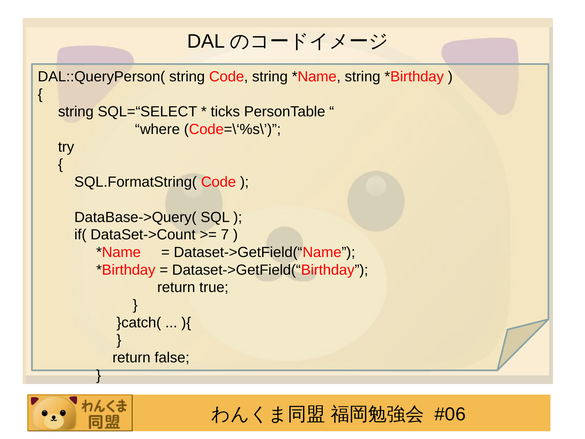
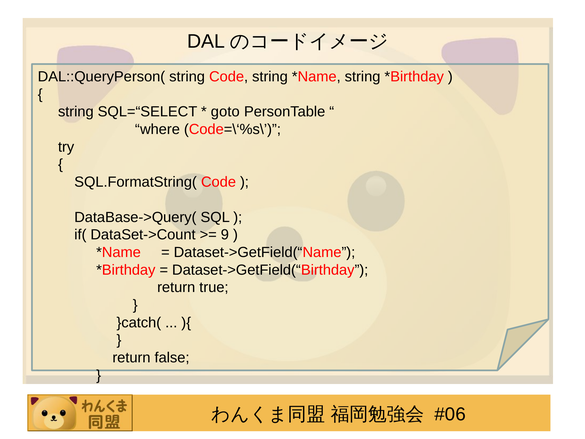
ticks: ticks -> goto
7: 7 -> 9
